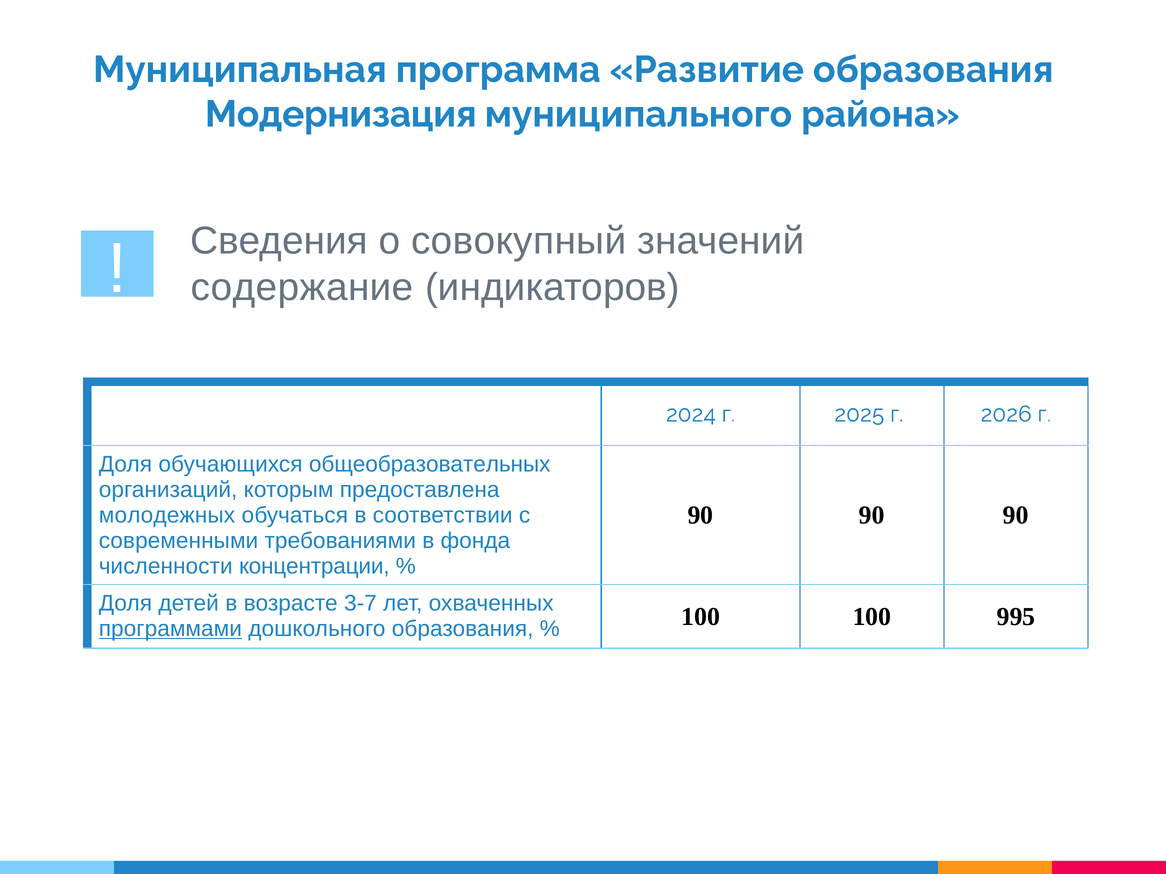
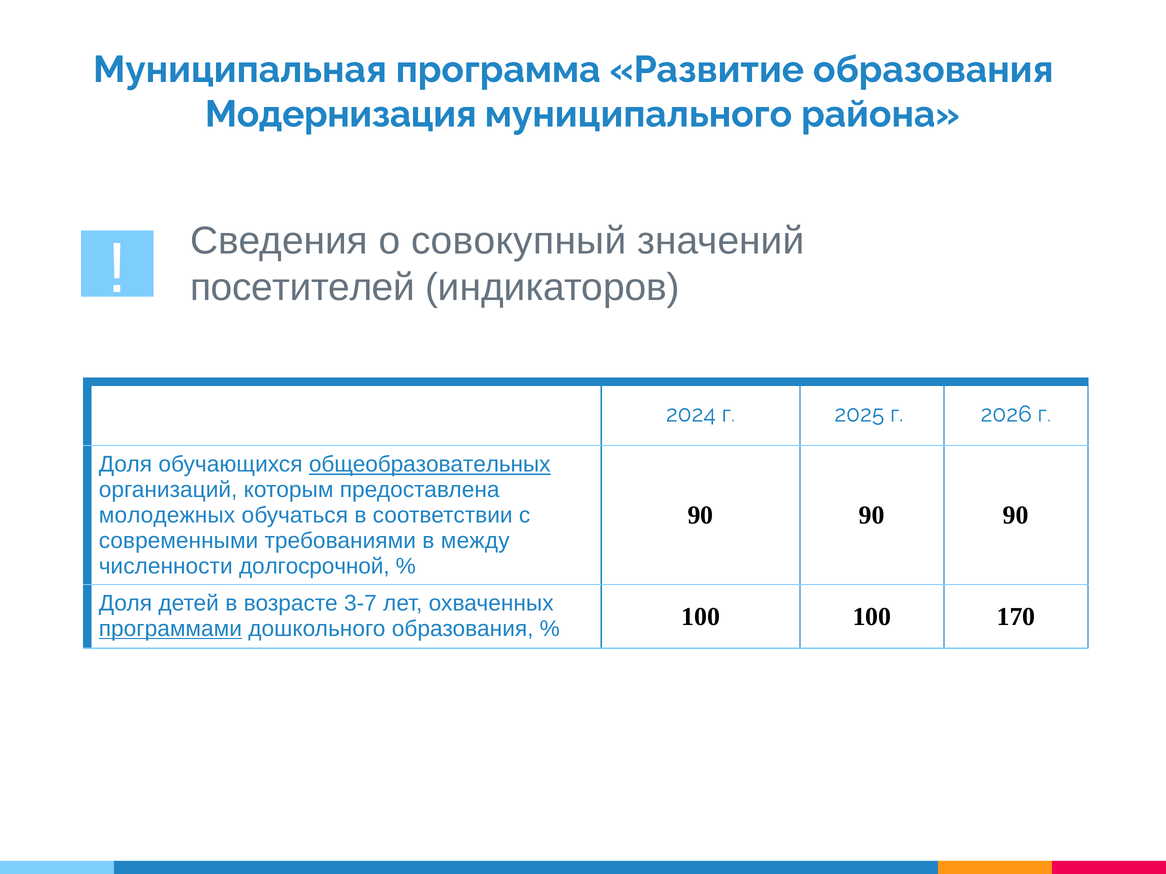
содержание: содержание -> посетителей
общеобразовательных underline: none -> present
фонда: фонда -> между
концентрации: концентрации -> долгосрочной
995: 995 -> 170
